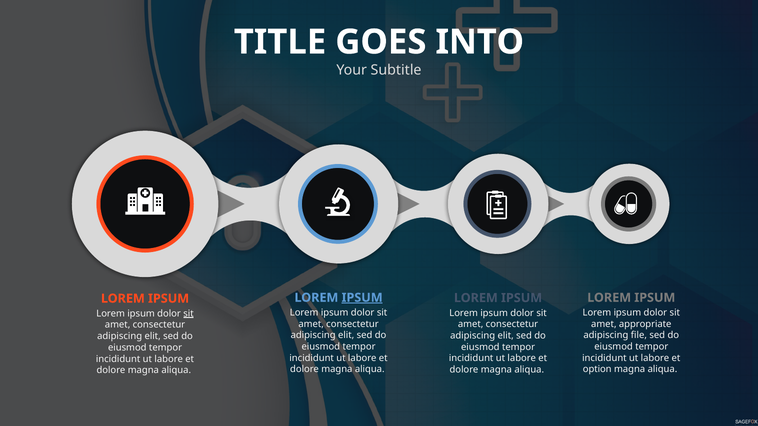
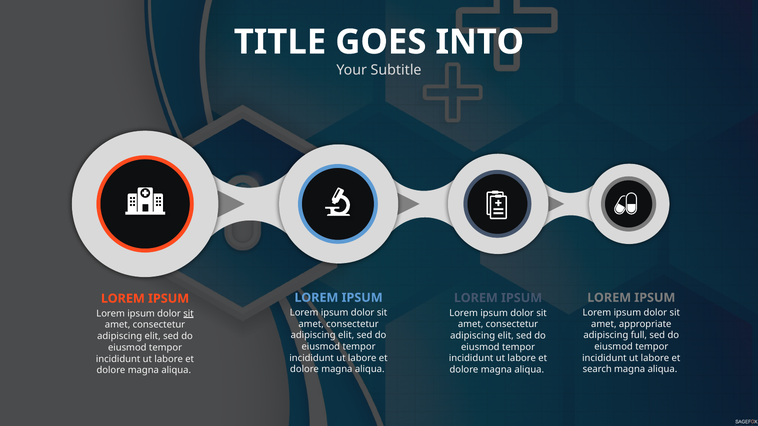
IPSUM at (362, 298) underline: present -> none
file: file -> full
option: option -> search
